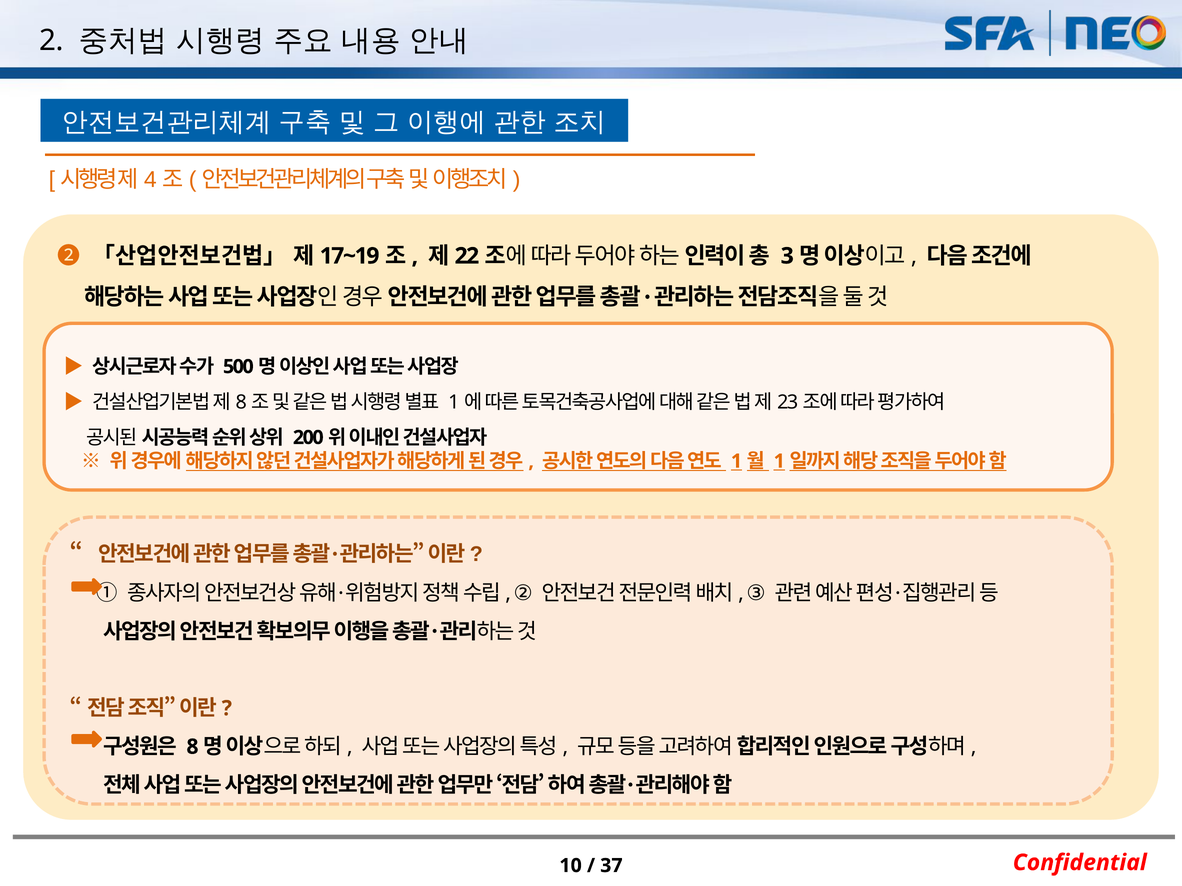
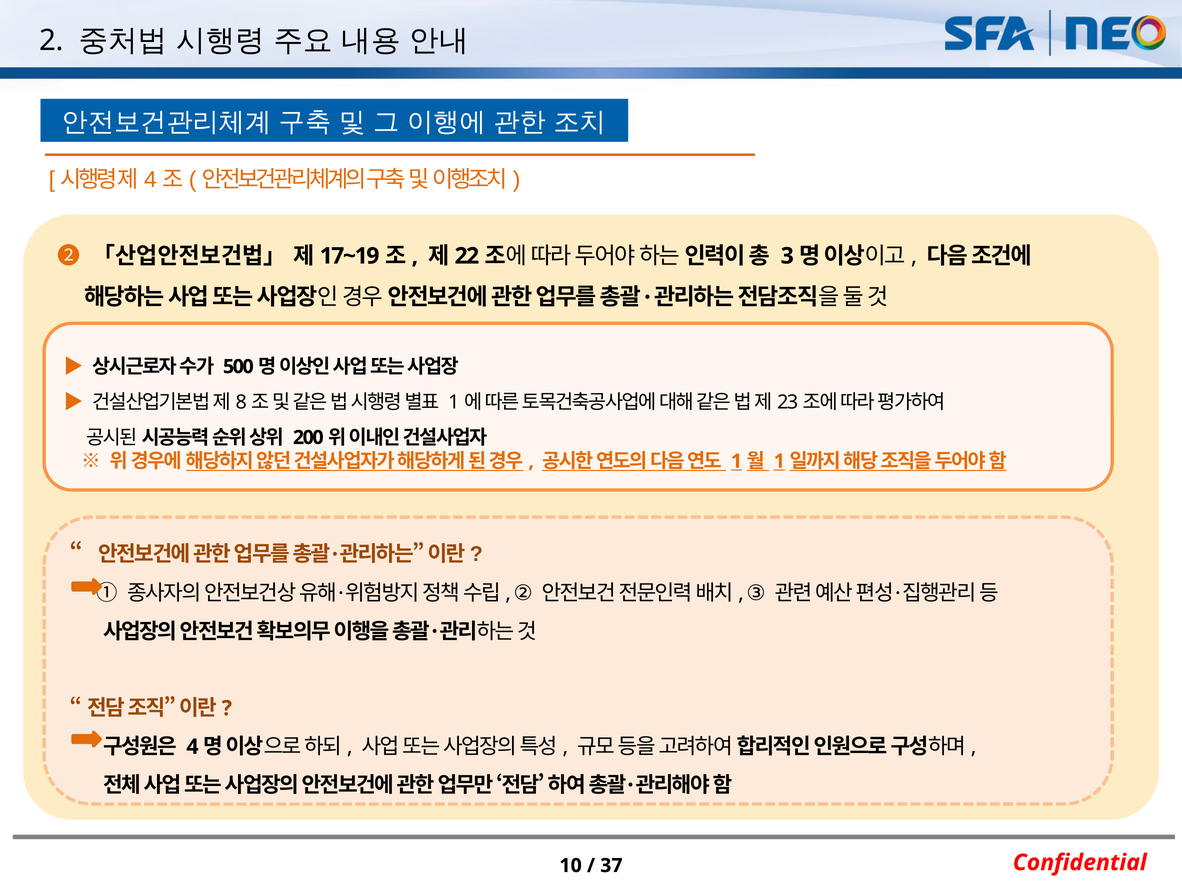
8: 8 -> 4
